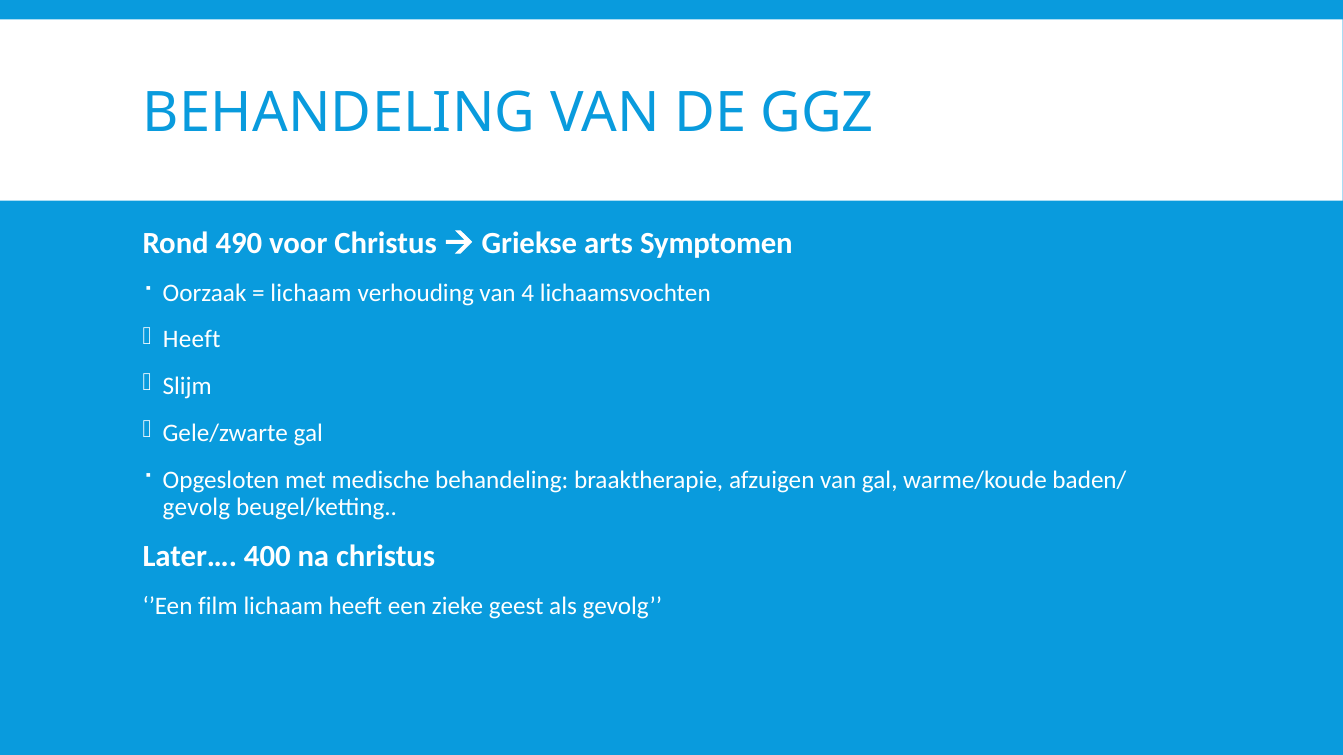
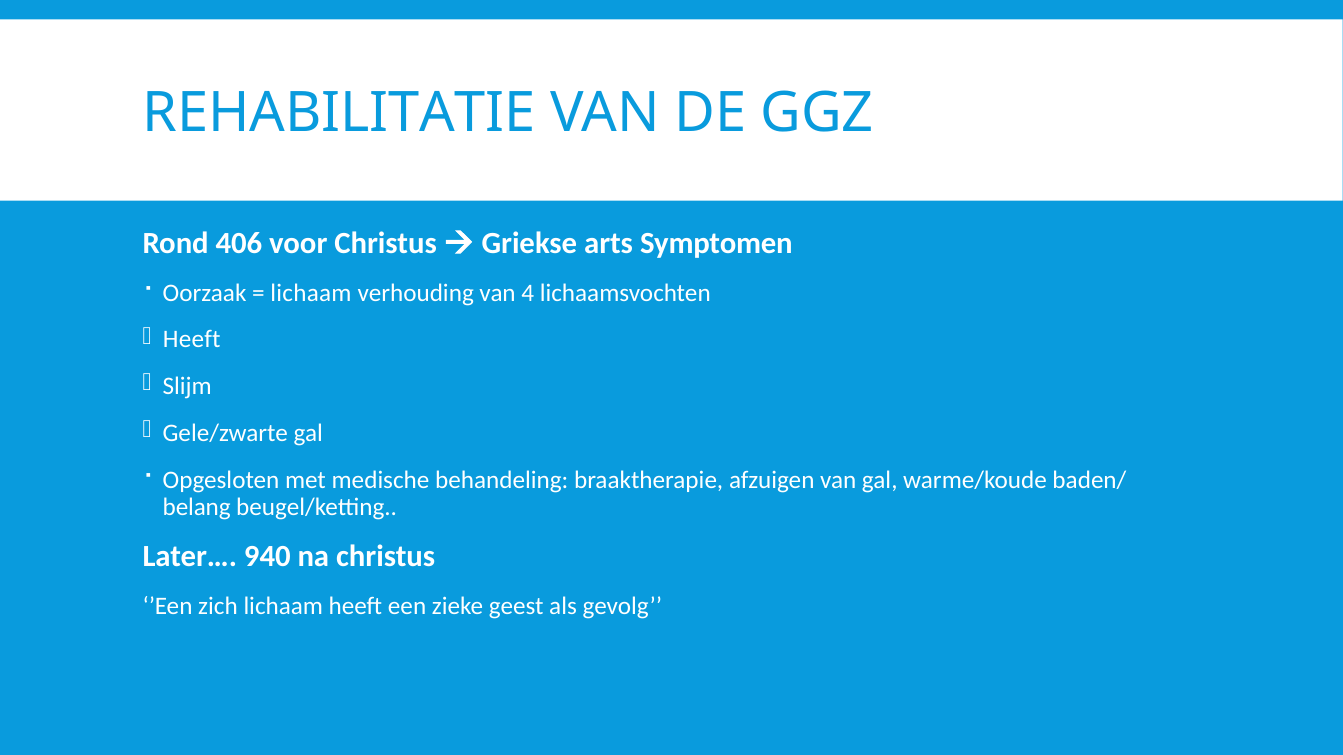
BEHANDELING at (339, 113): BEHANDELING -> REHABILITATIE
490: 490 -> 406
gevolg at (196, 507): gevolg -> belang
400: 400 -> 940
film: film -> zich
